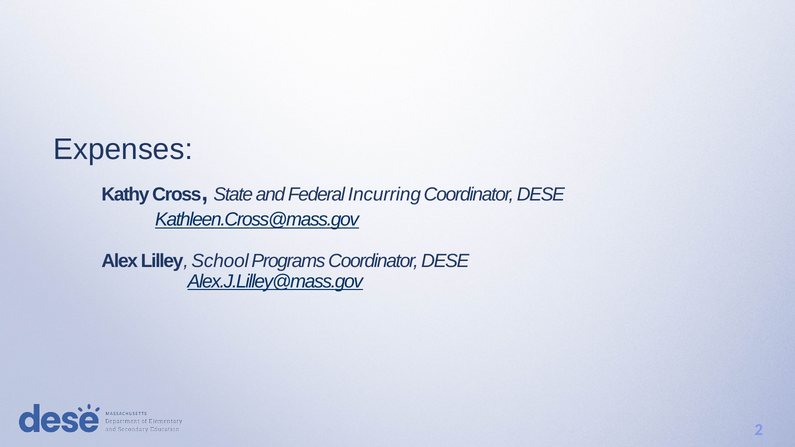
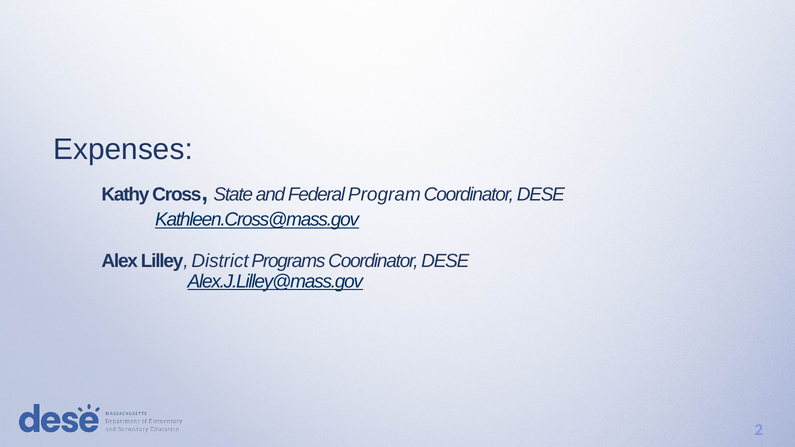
Incurring: Incurring -> Program
School: School -> District
